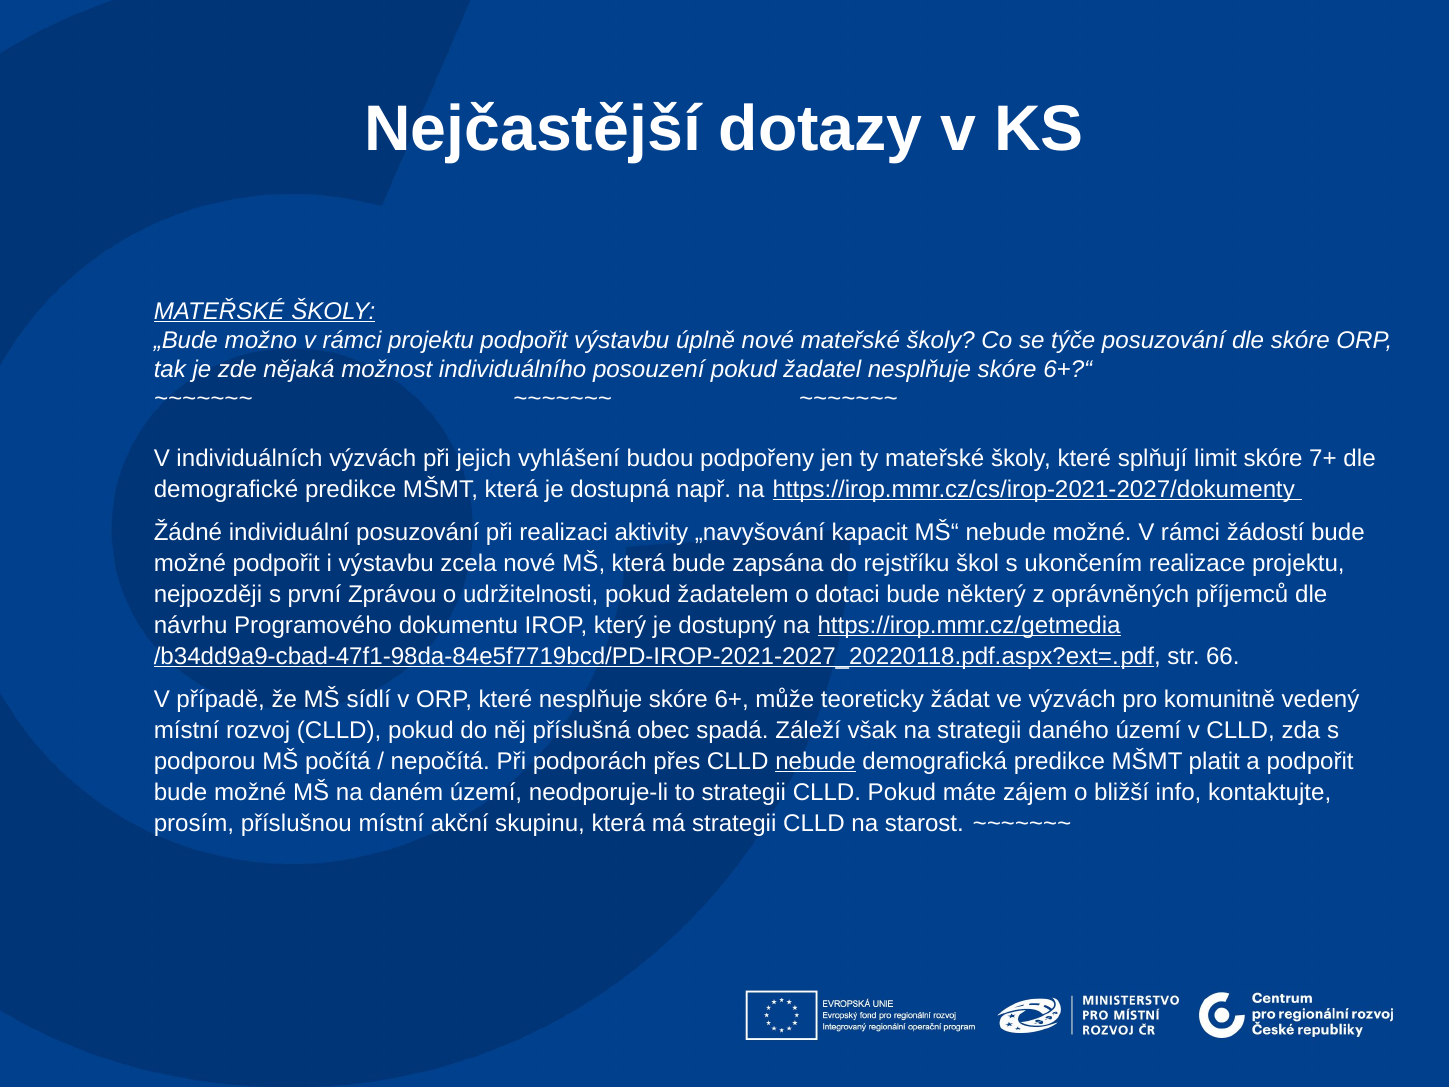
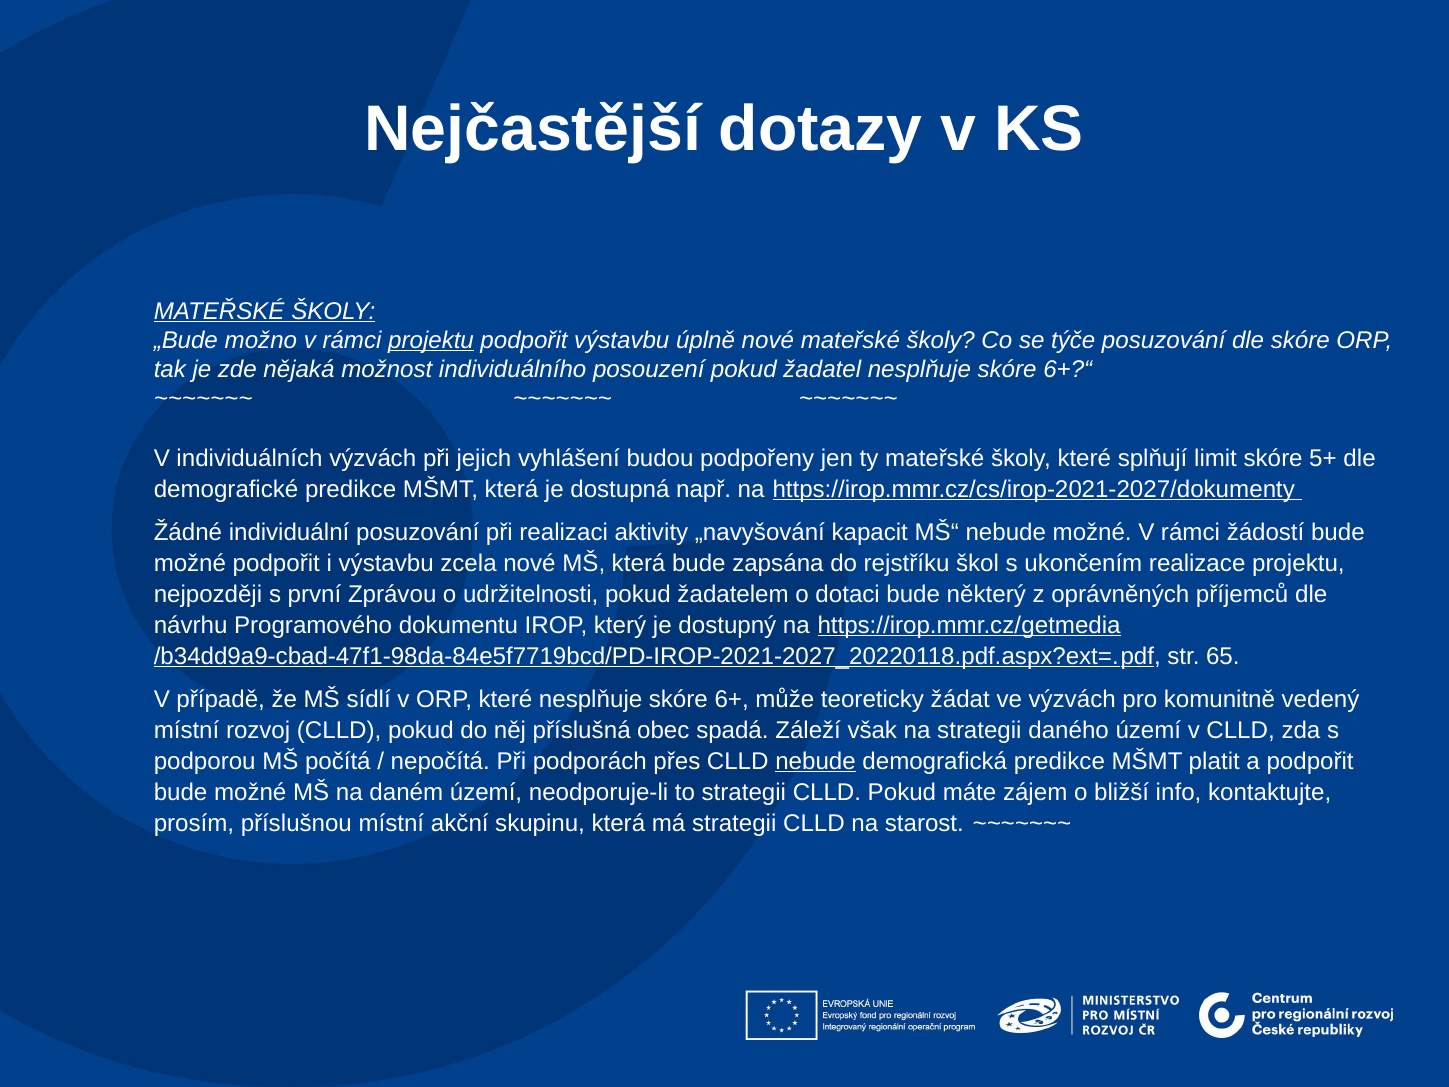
projektu at (431, 340) underline: none -> present
7+: 7+ -> 5+
66: 66 -> 65
